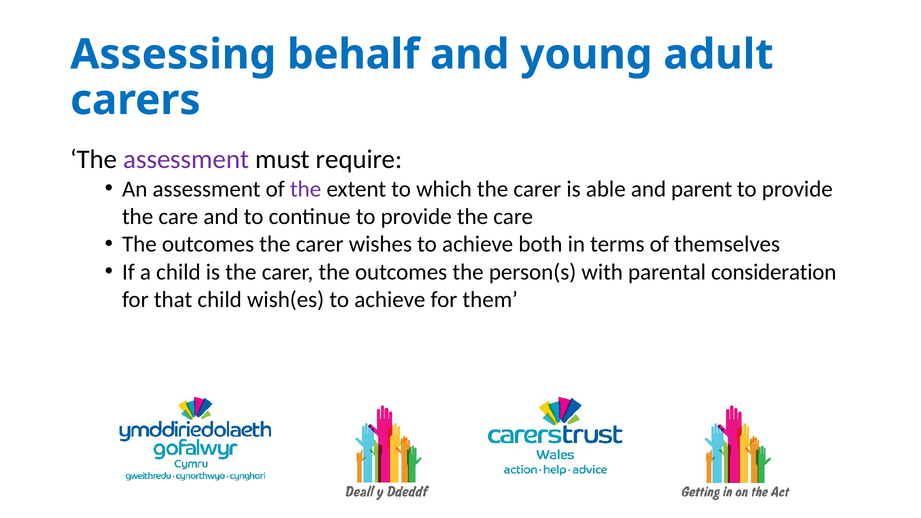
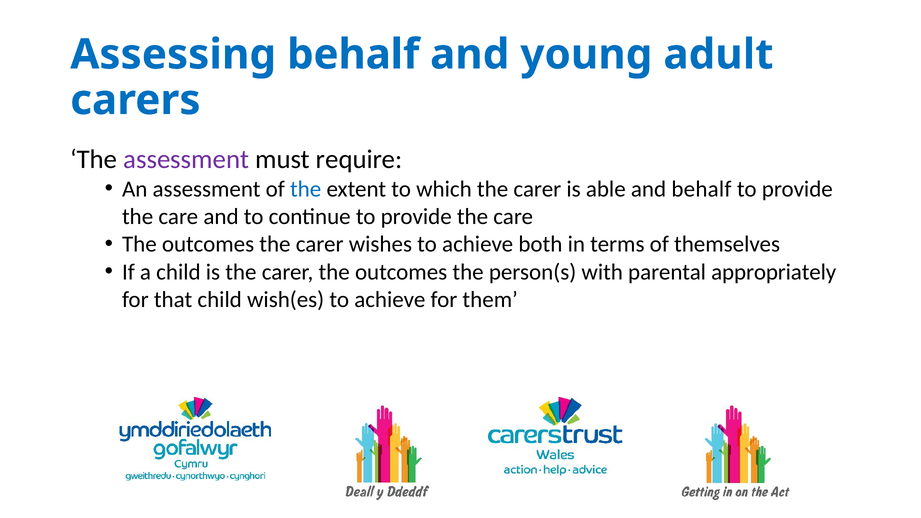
the at (306, 189) colour: purple -> blue
and parent: parent -> behalf
consideration: consideration -> appropriately
